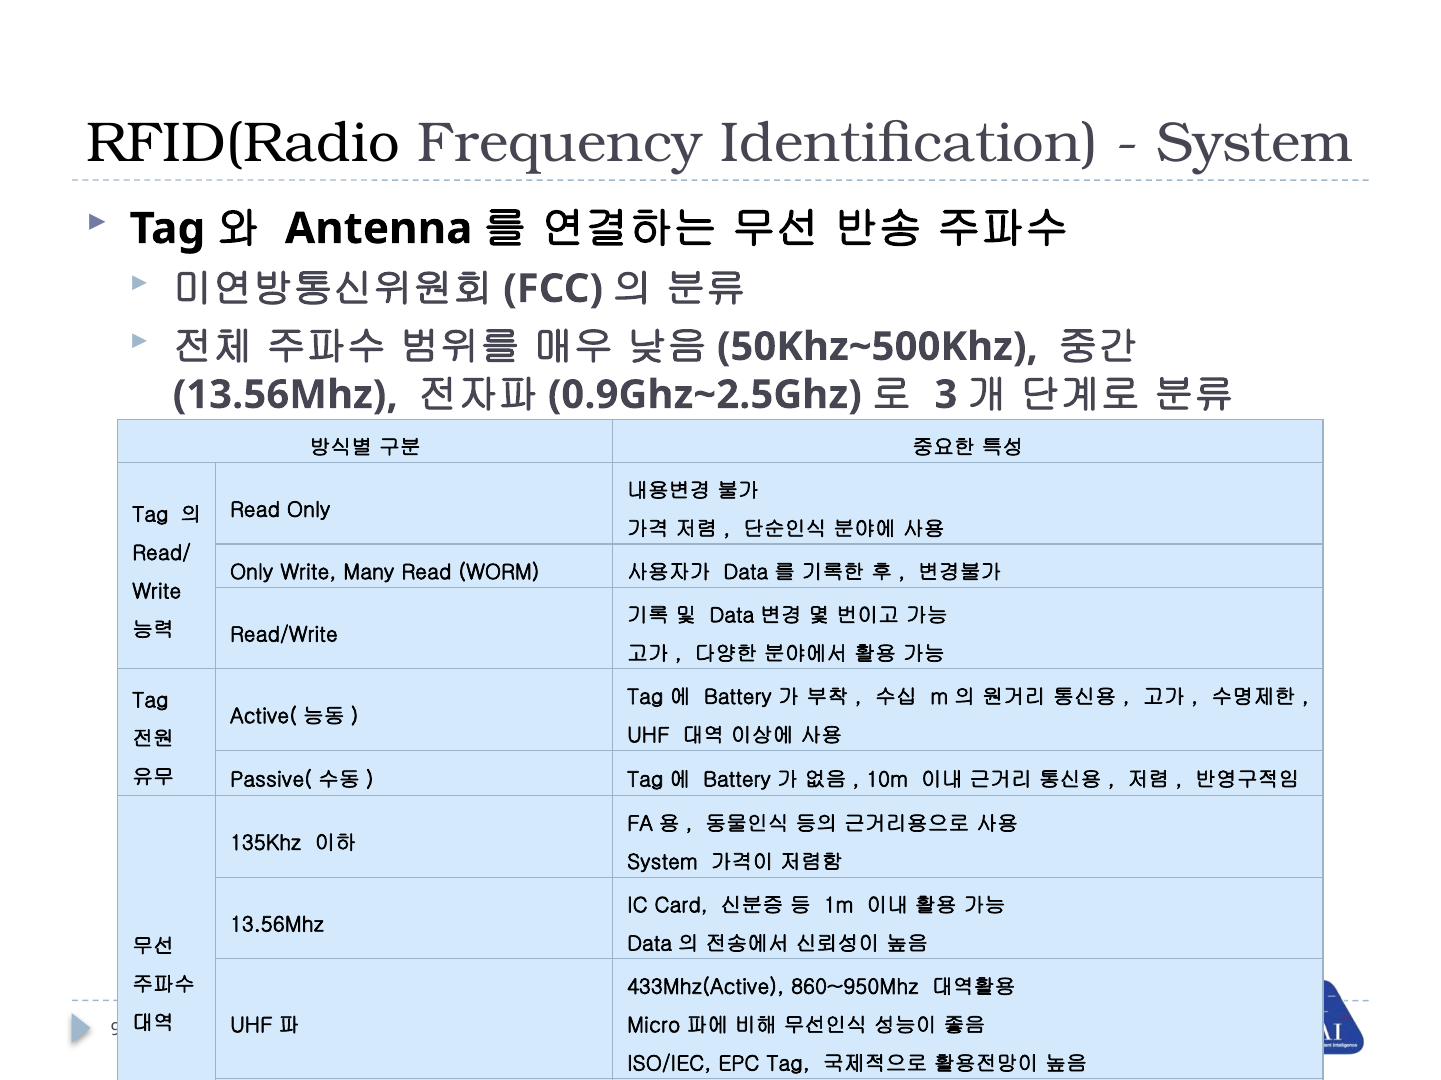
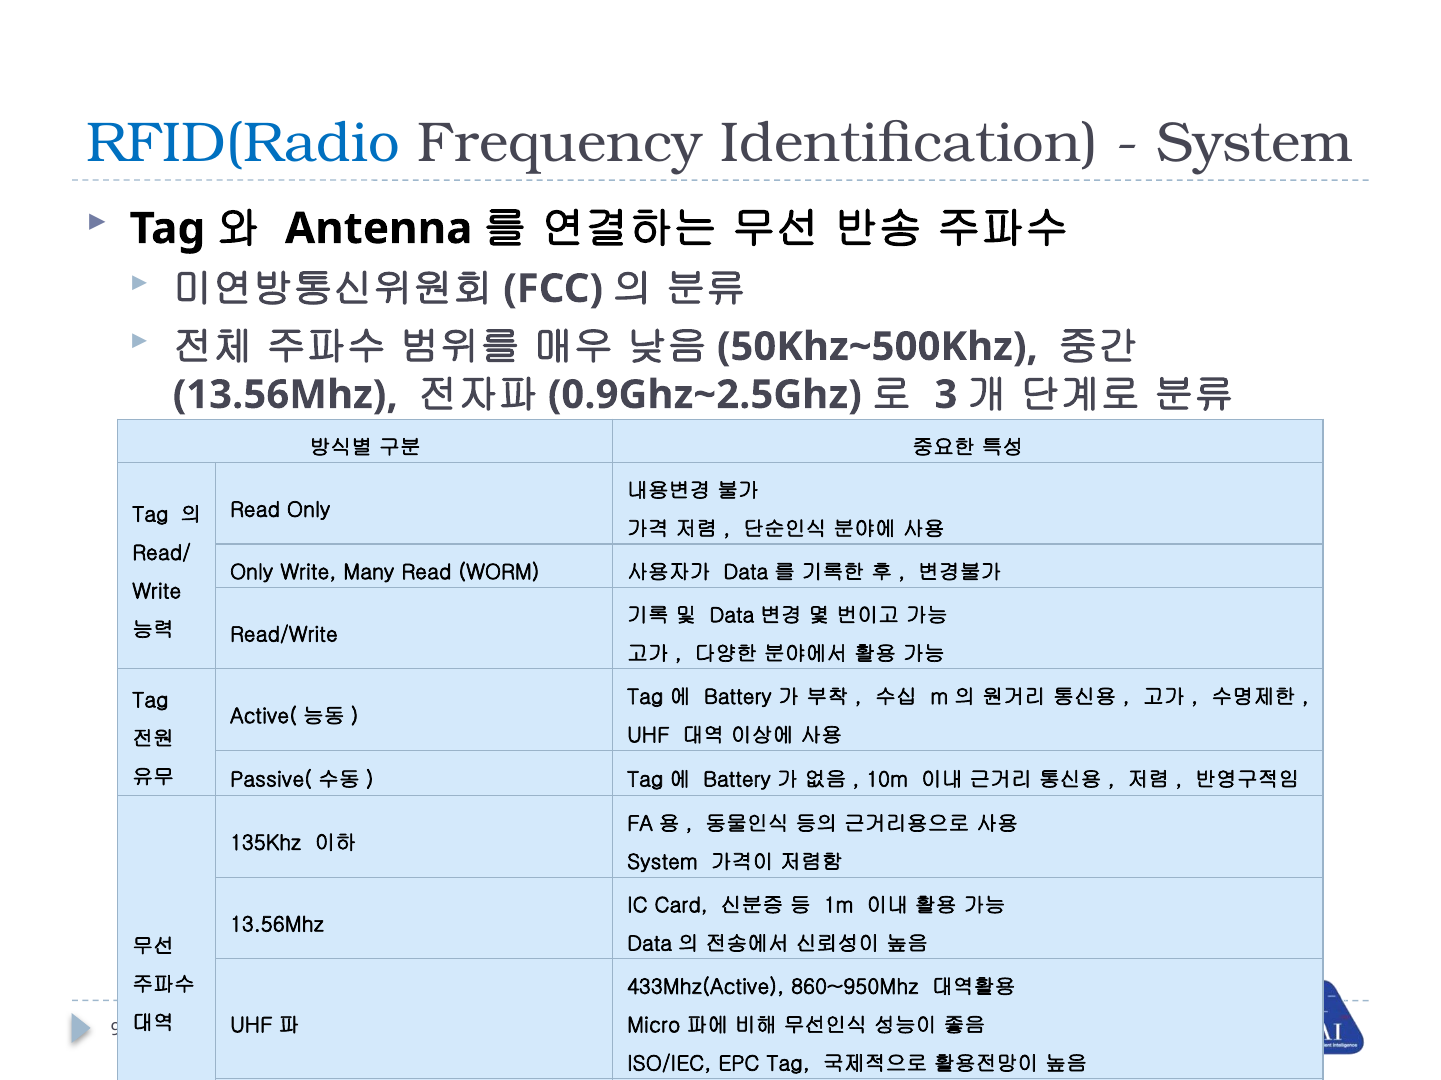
RFID(Radio colour: black -> blue
